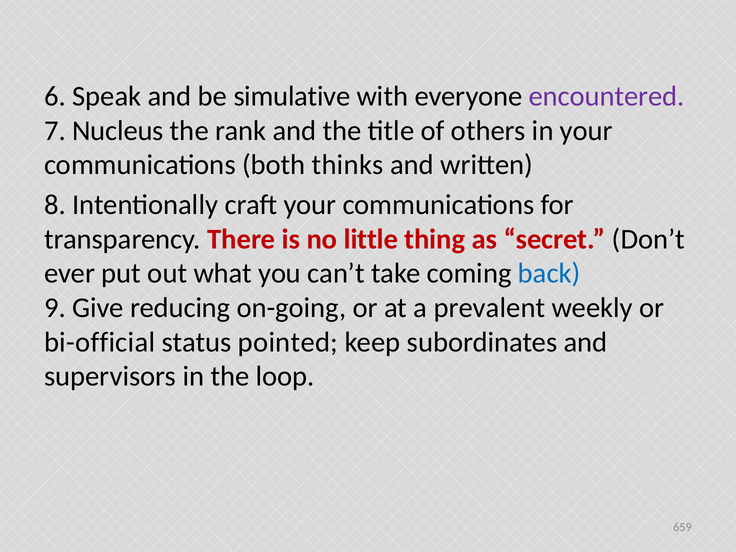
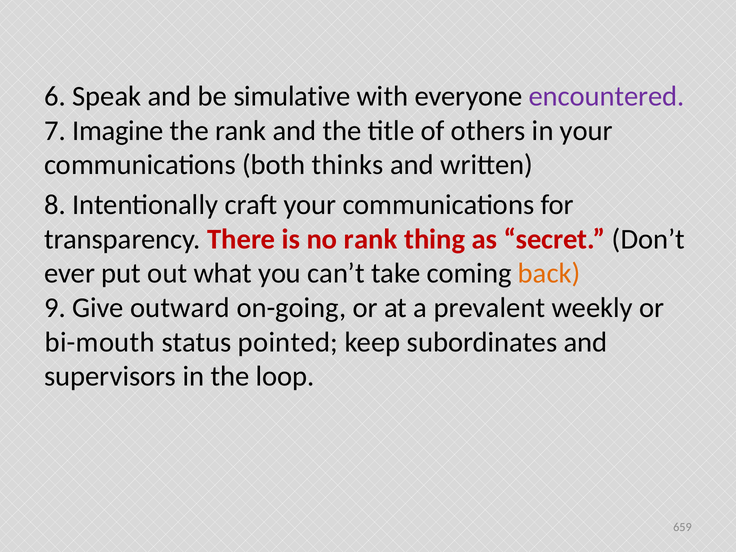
Nucleus: Nucleus -> Imagine
no little: little -> rank
back colour: blue -> orange
reducing: reducing -> outward
bi-official: bi-official -> bi-mouth
